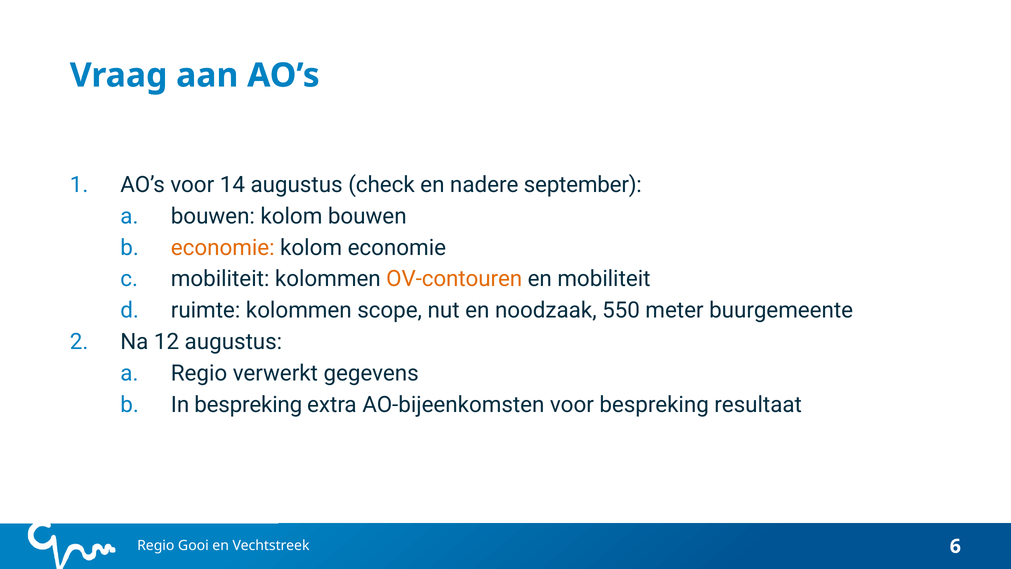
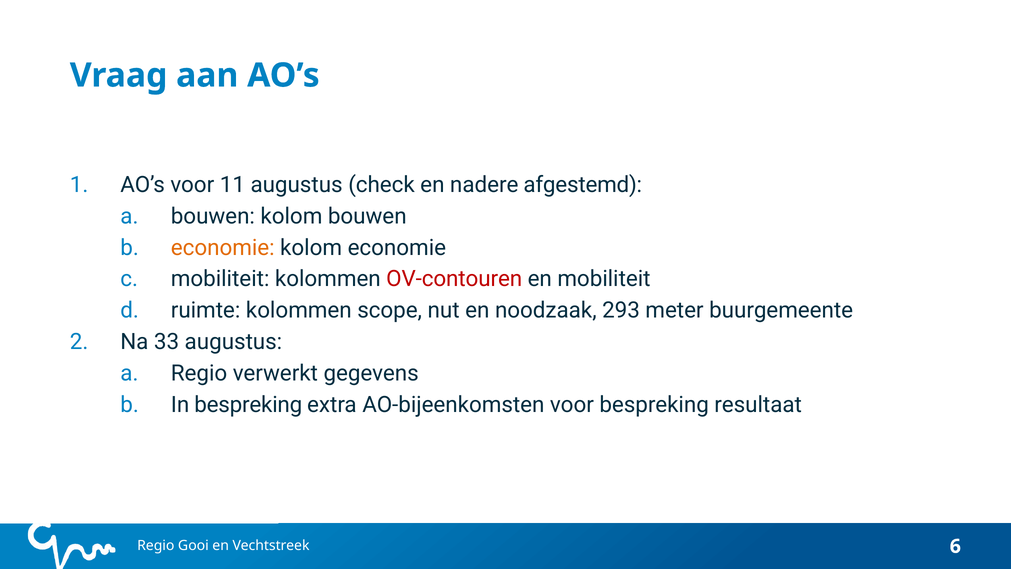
14: 14 -> 11
september: september -> afgestemd
OV-contouren colour: orange -> red
550: 550 -> 293
12: 12 -> 33
